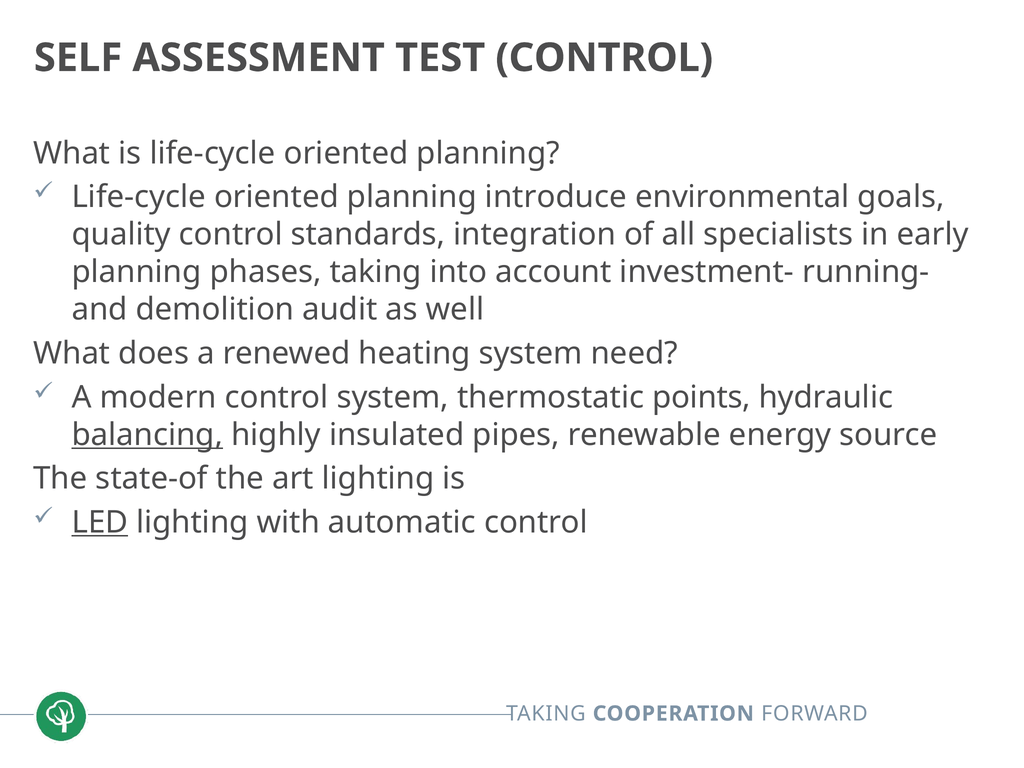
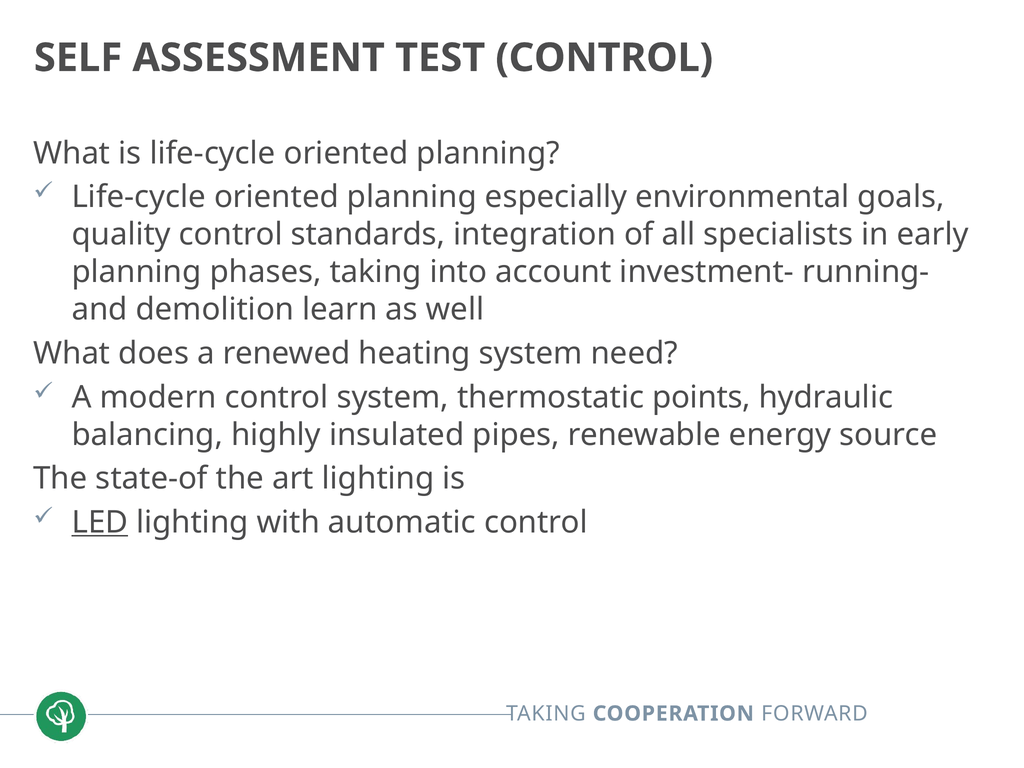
introduce: introduce -> especially
audit: audit -> learn
balancing underline: present -> none
